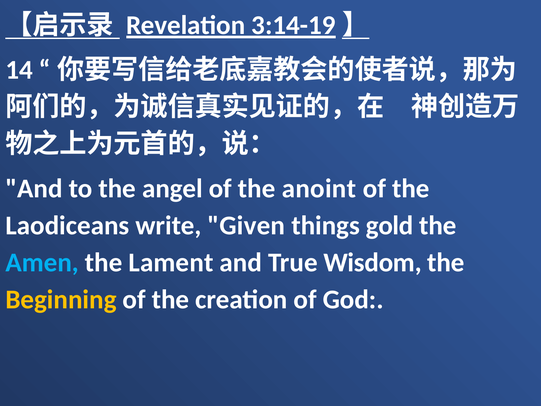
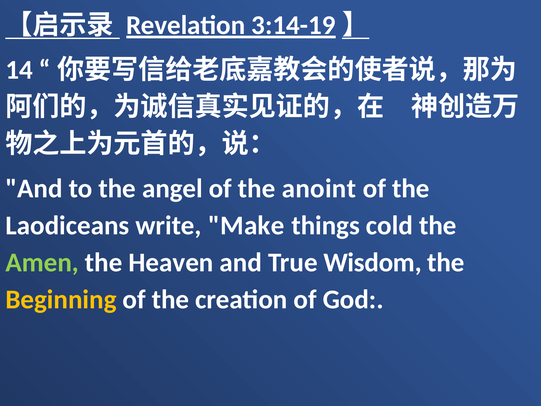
Given: Given -> Make
gold: gold -> cold
Amen colour: light blue -> light green
Lament: Lament -> Heaven
